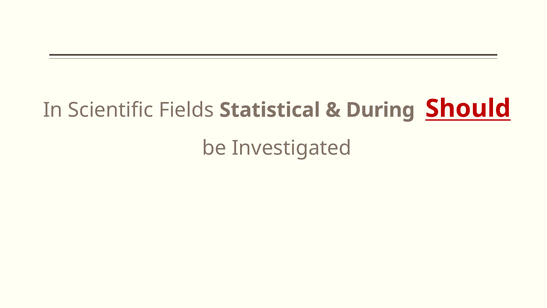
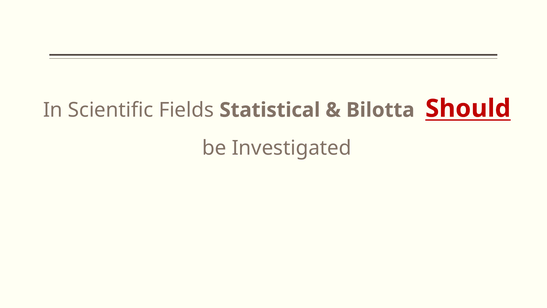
During: During -> Bilotta
